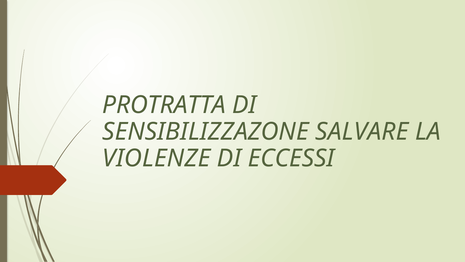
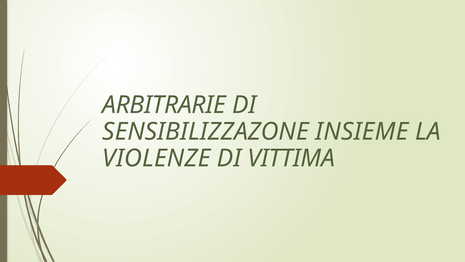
PROTRATTA: PROTRATTA -> ARBITRARIE
SALVARE: SALVARE -> INSIEME
ECCESSI: ECCESSI -> VITTIMA
